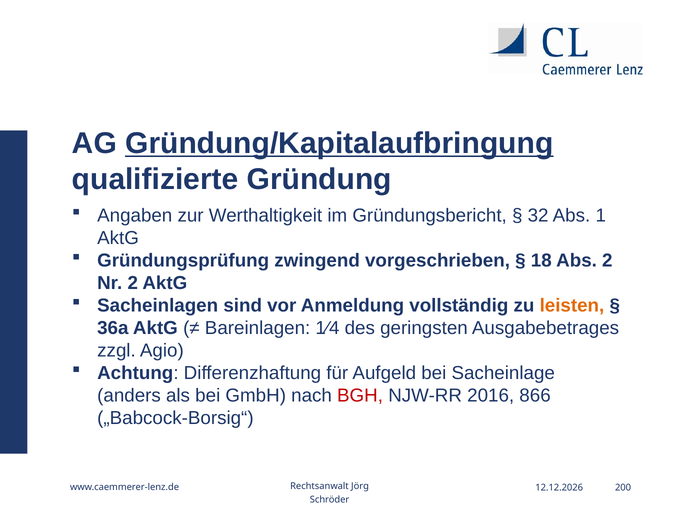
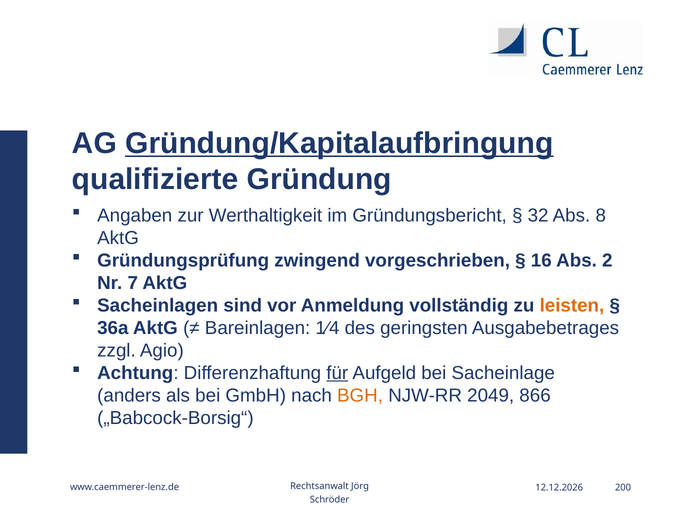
1: 1 -> 8
18: 18 -> 16
Nr 2: 2 -> 7
für underline: none -> present
BGH colour: red -> orange
2016: 2016 -> 2049
